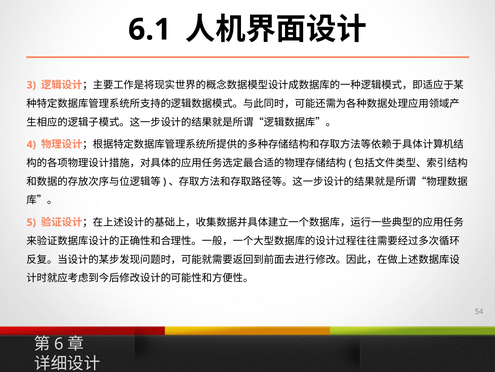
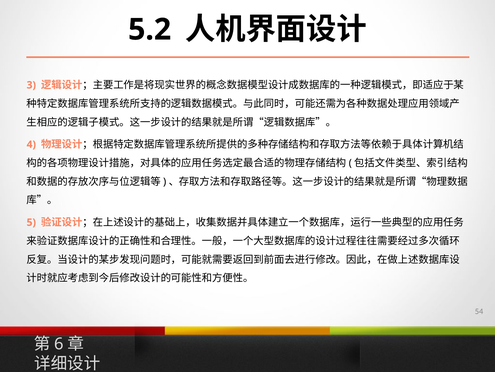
6.1: 6.1 -> 5.2
